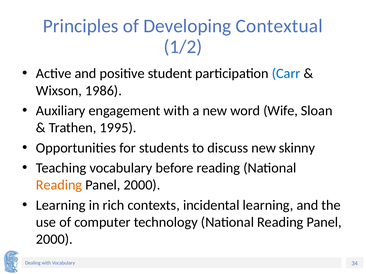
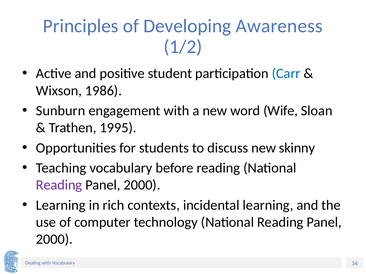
Contextual: Contextual -> Awareness
Auxiliary: Auxiliary -> Sunburn
Reading at (59, 185) colour: orange -> purple
